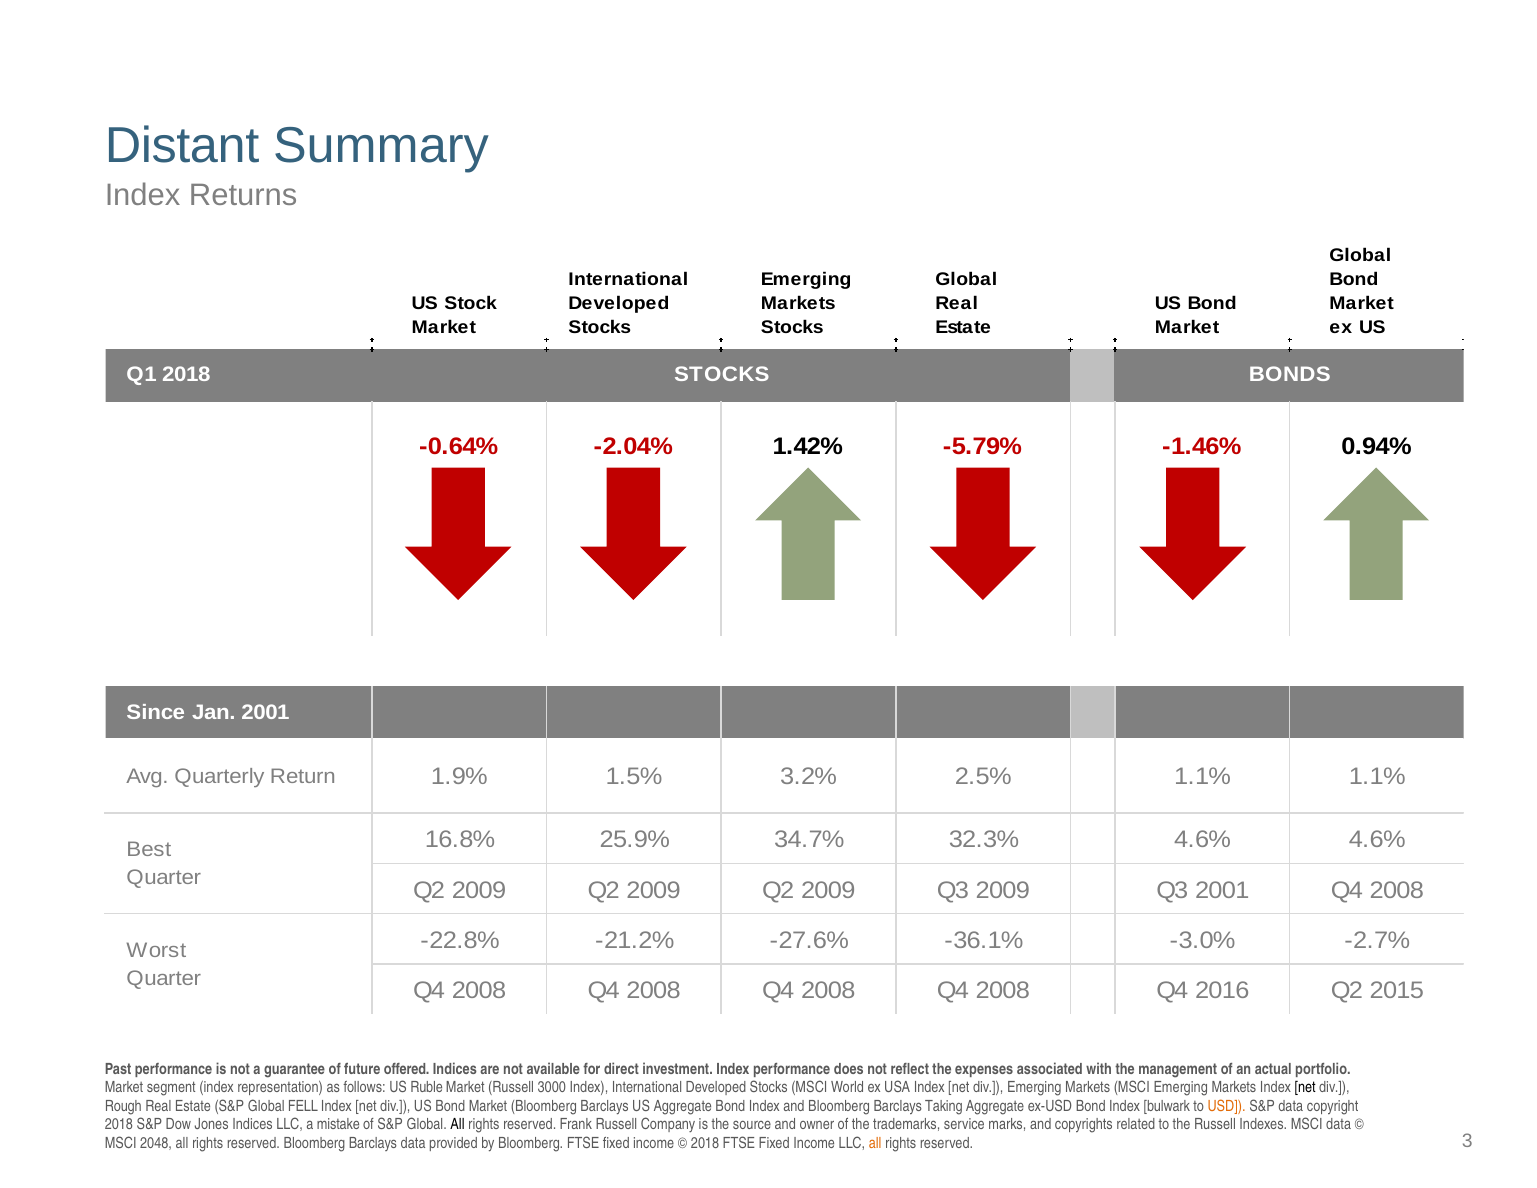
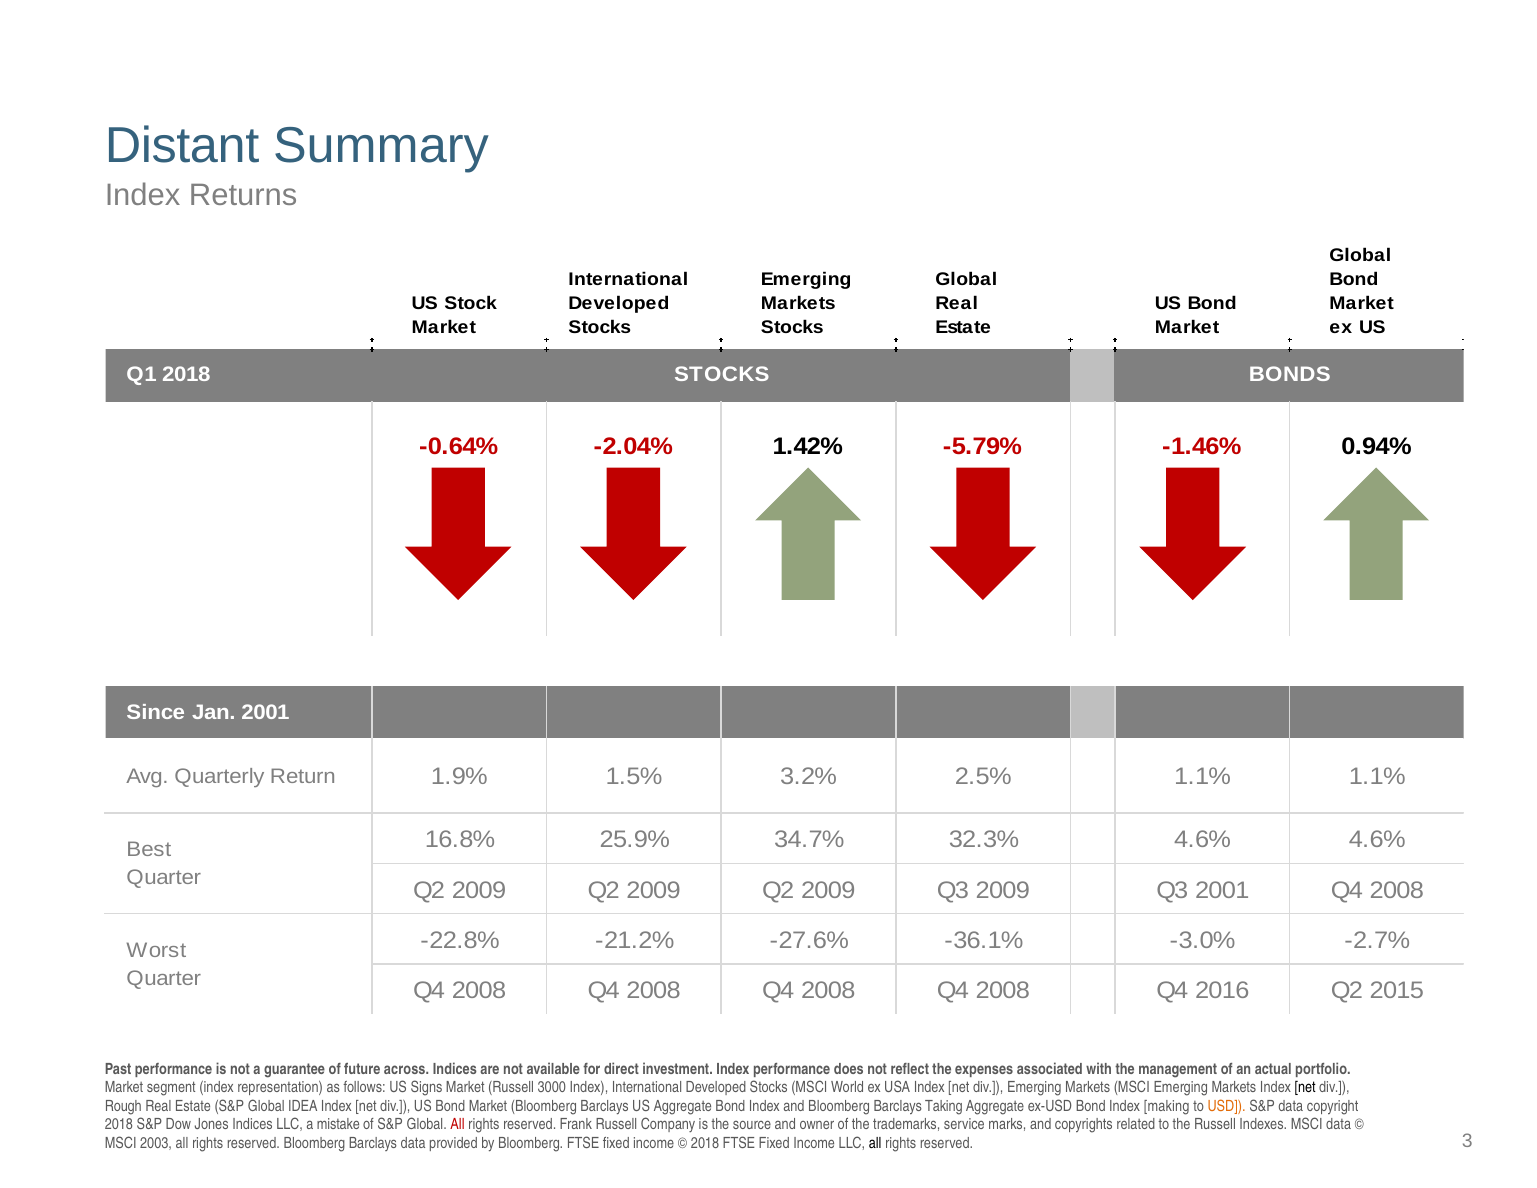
offered: offered -> across
Ruble: Ruble -> Signs
FELL: FELL -> IDEA
bulwark: bulwark -> making
All at (458, 1124) colour: black -> red
2048: 2048 -> 2003
all at (875, 1143) colour: orange -> black
